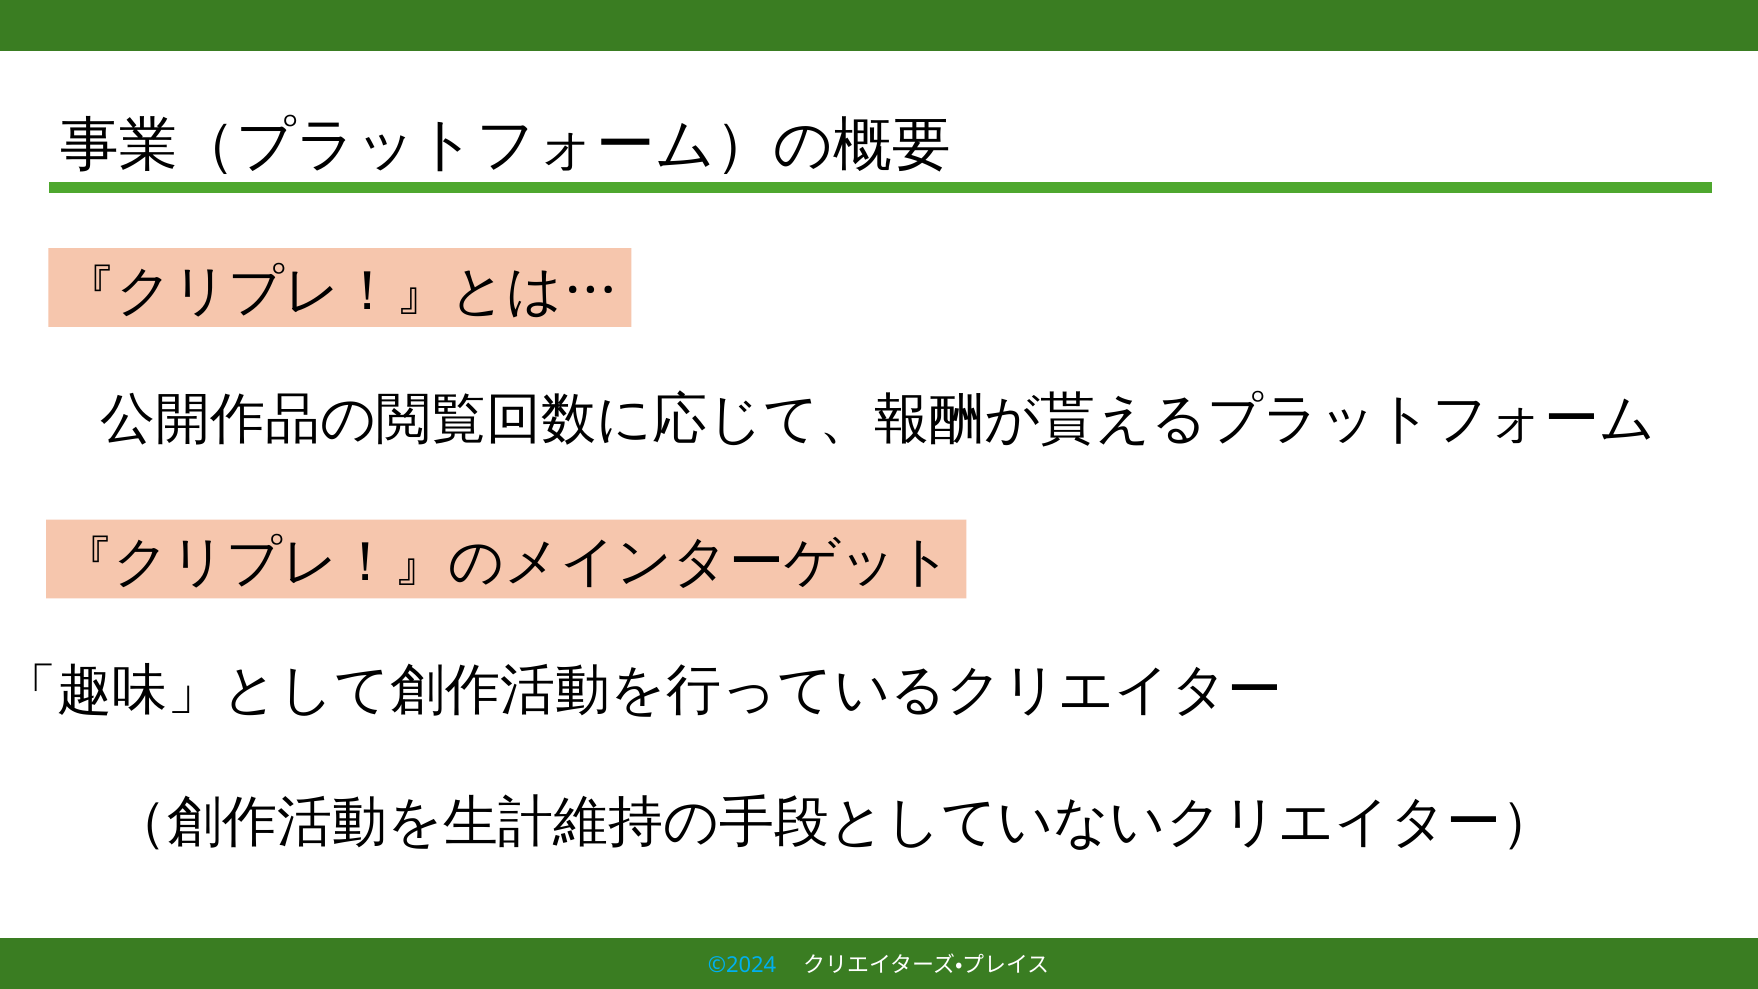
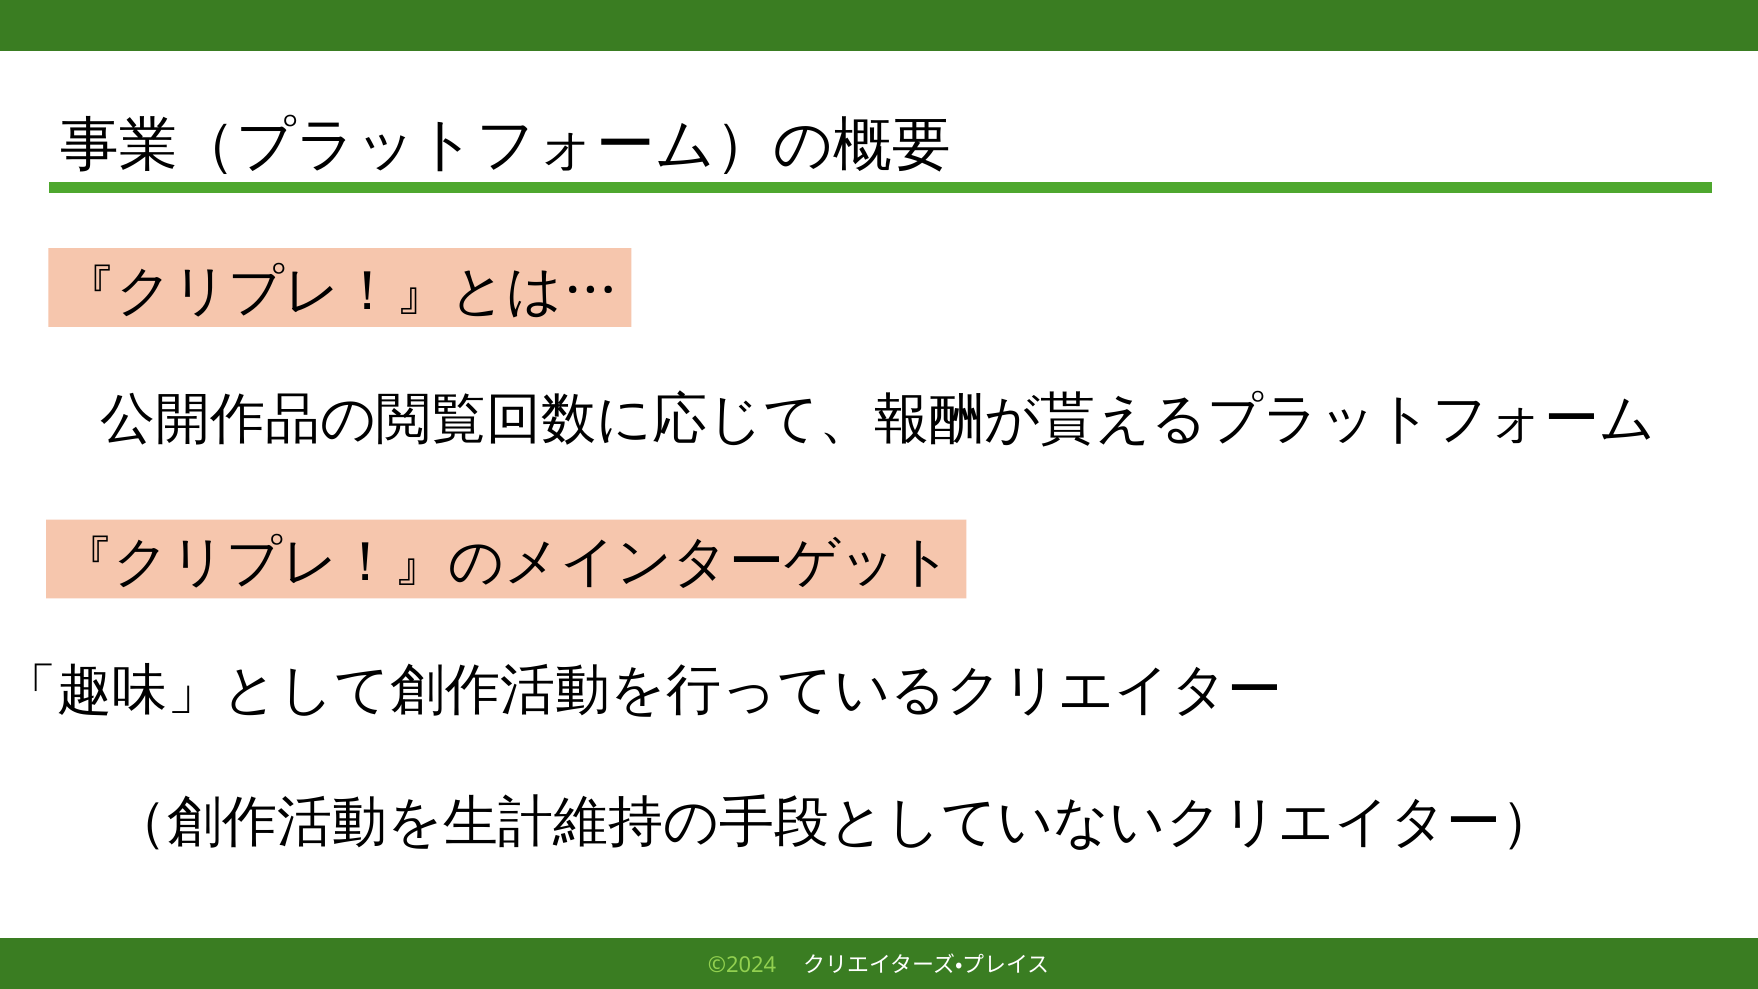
©2024 colour: light blue -> light green
